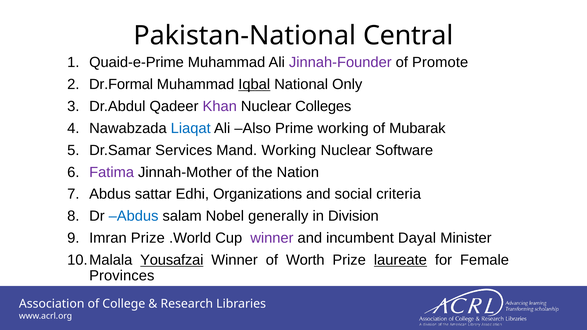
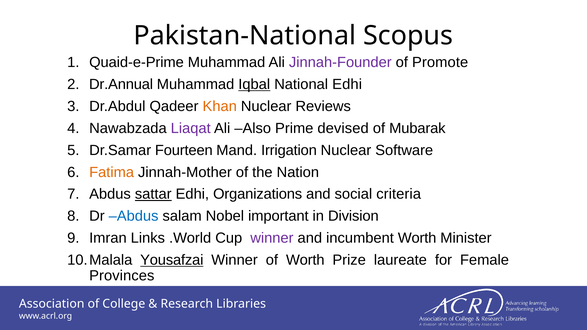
Central: Central -> Scopus
Dr.Formal: Dr.Formal -> Dr.Annual
National Only: Only -> Edhi
Khan colour: purple -> orange
Colleges: Colleges -> Reviews
Liaqat colour: blue -> purple
Prime working: working -> devised
Services: Services -> Fourteen
Mand Working: Working -> Irrigation
Fatima colour: purple -> orange
sattar underline: none -> present
generally: generally -> important
Imran Prize: Prize -> Links
incumbent Dayal: Dayal -> Worth
laureate underline: present -> none
